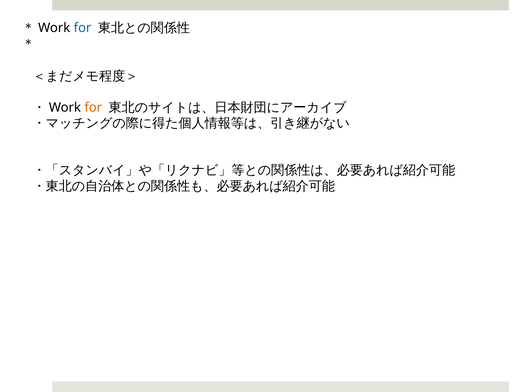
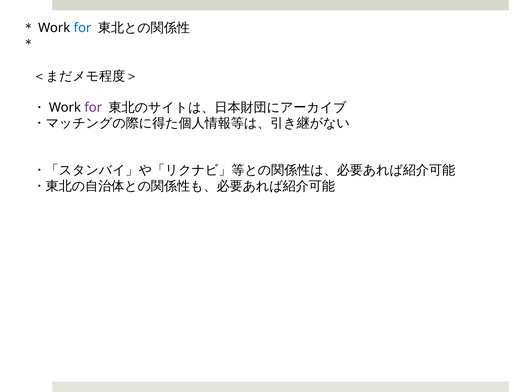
for at (93, 107) colour: orange -> purple
